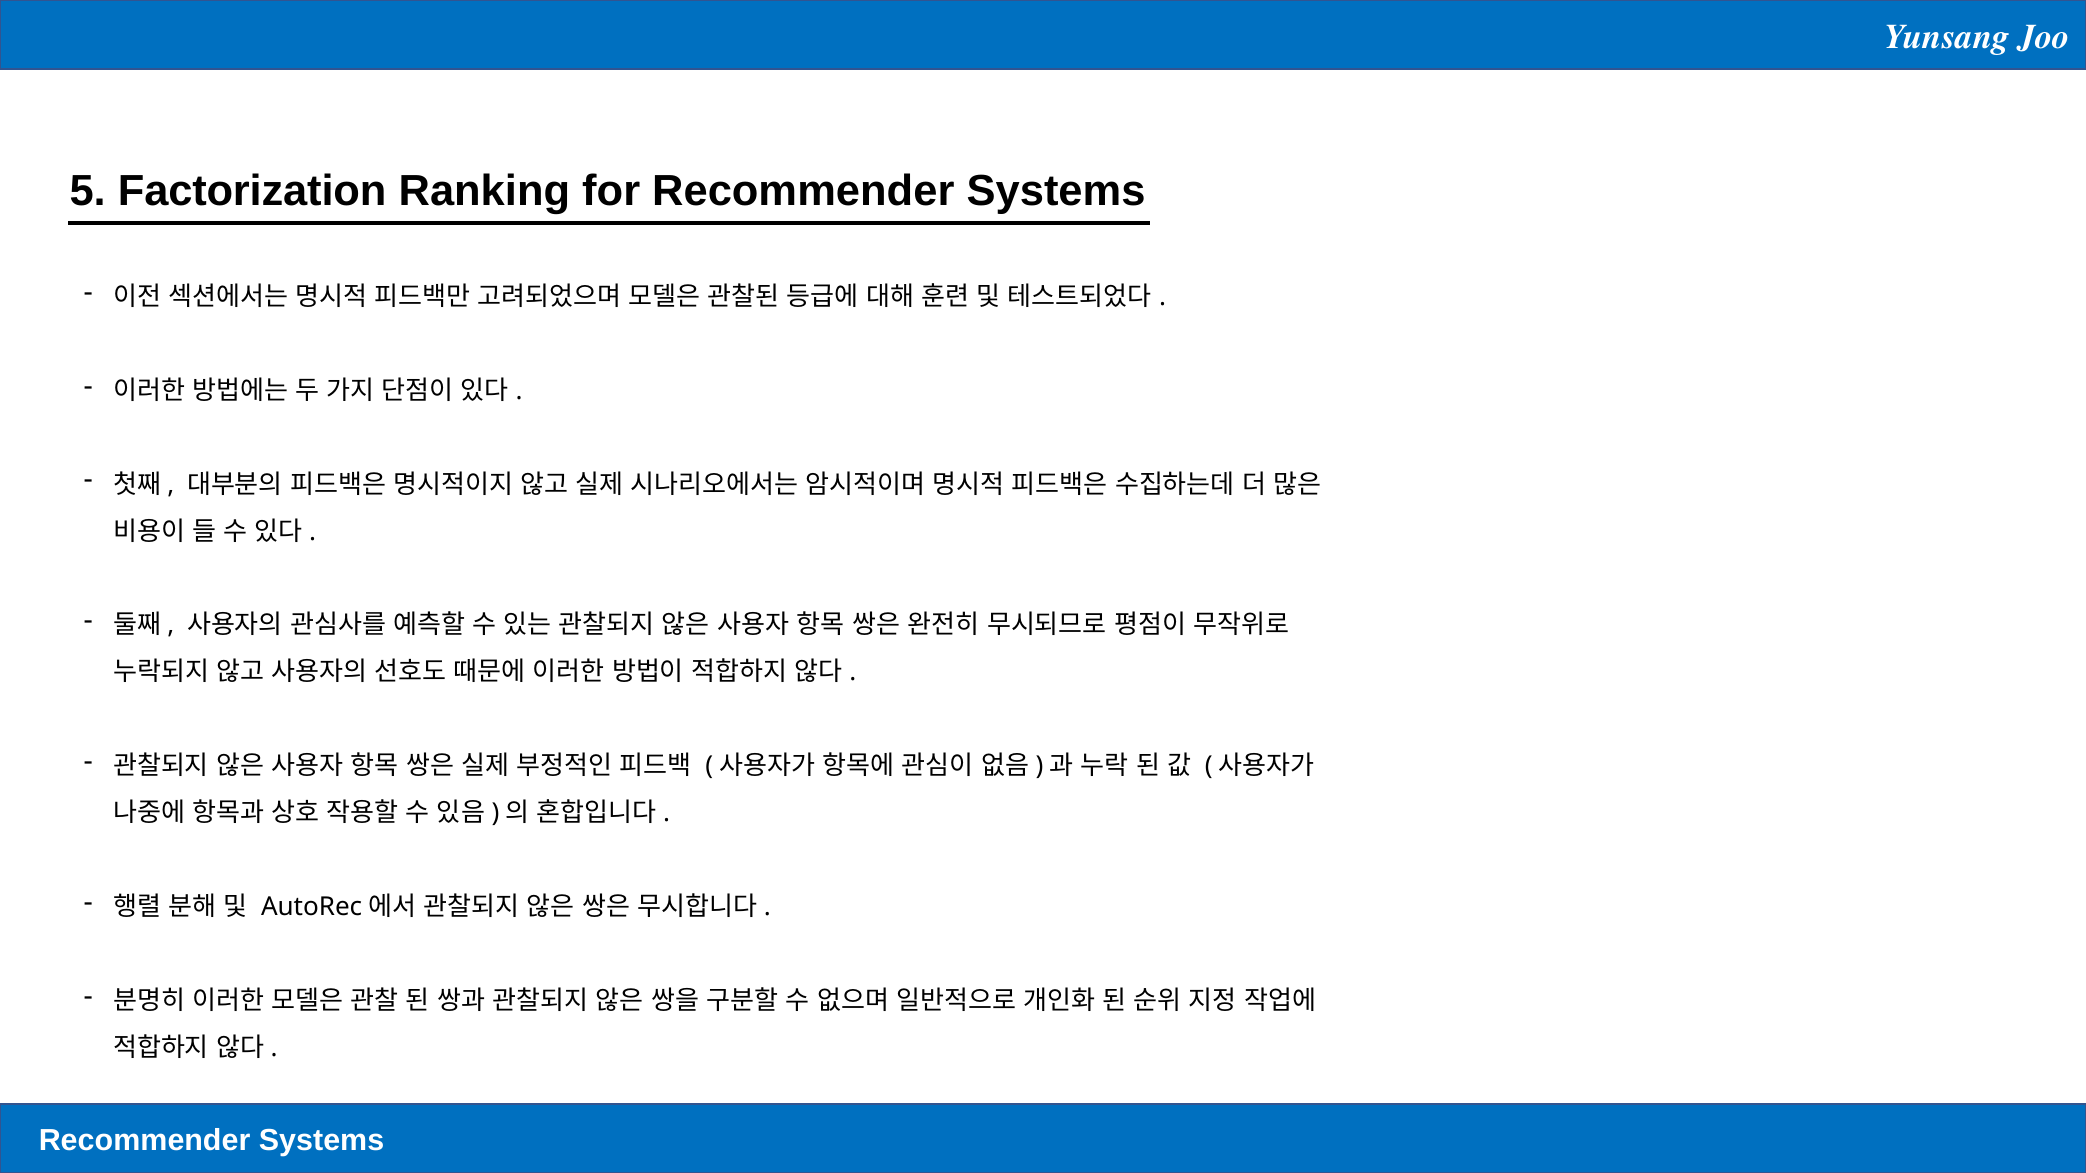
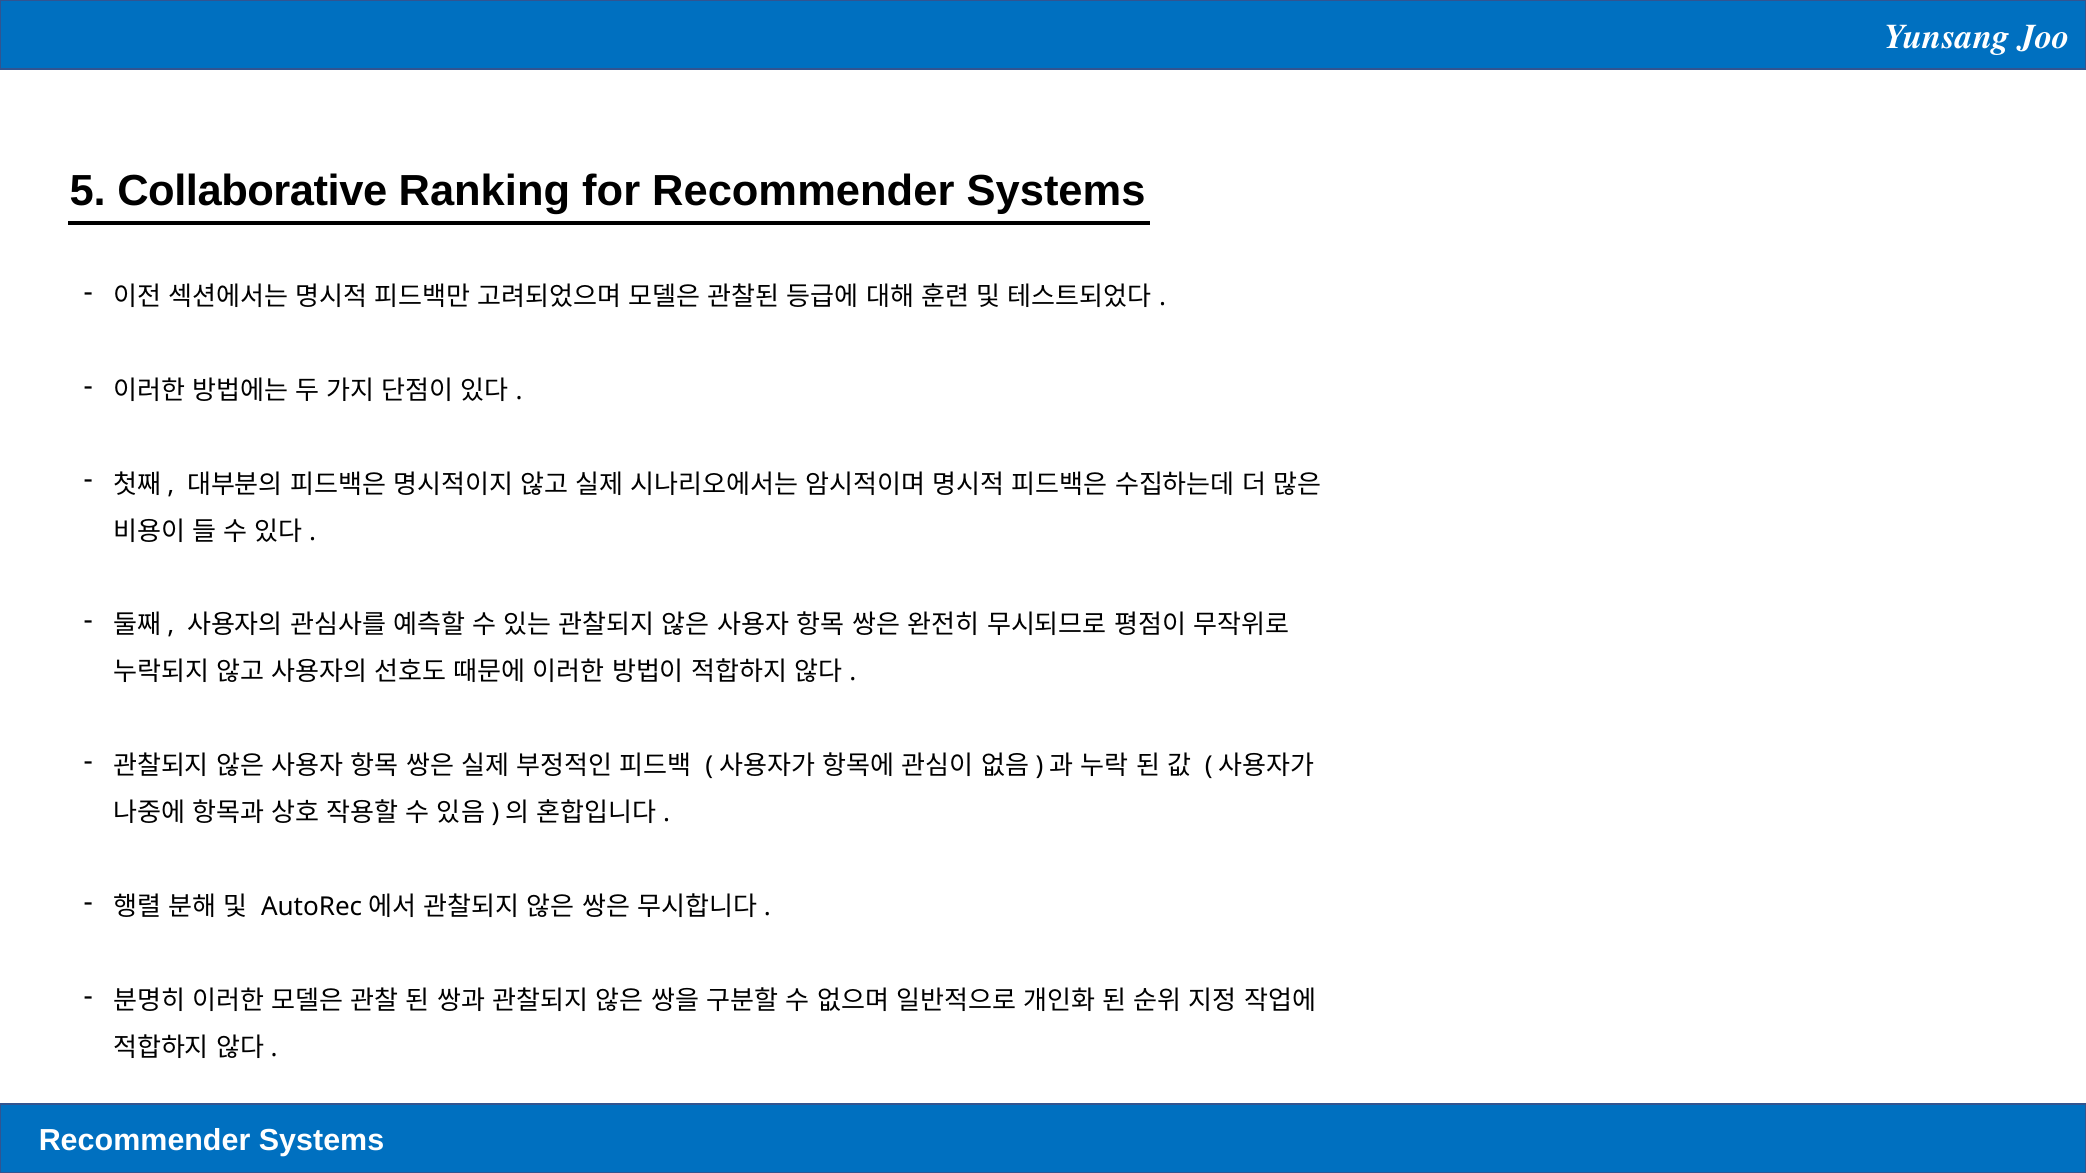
Factorization: Factorization -> Collaborative
